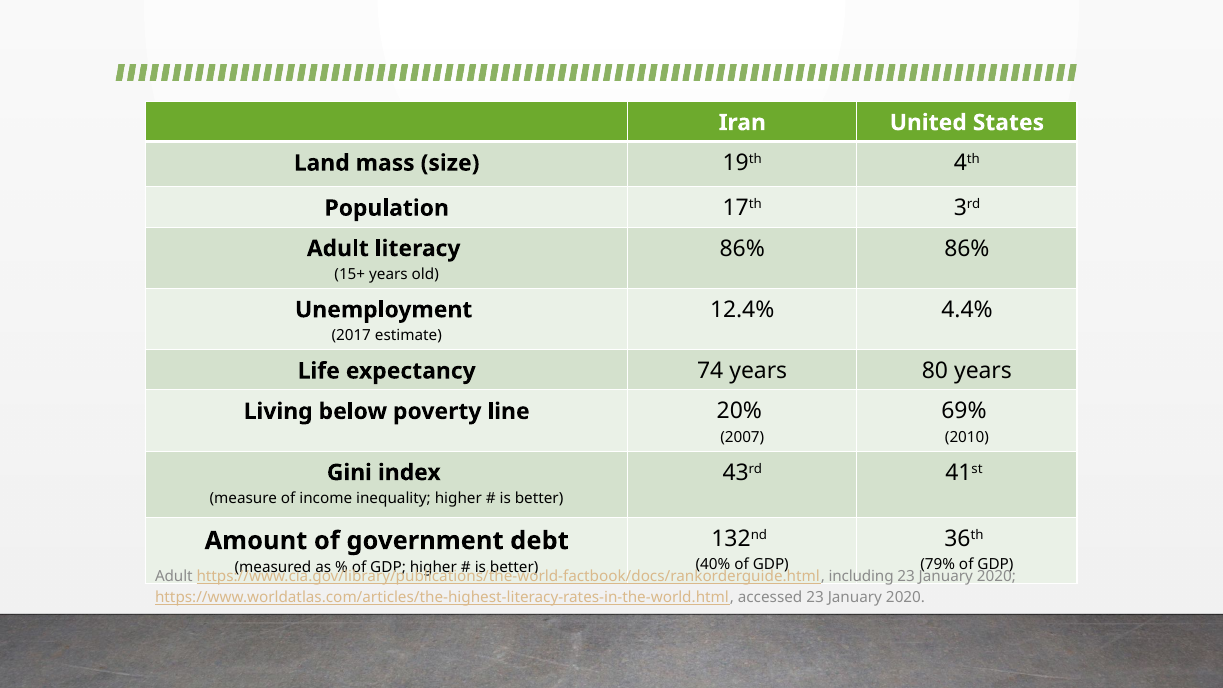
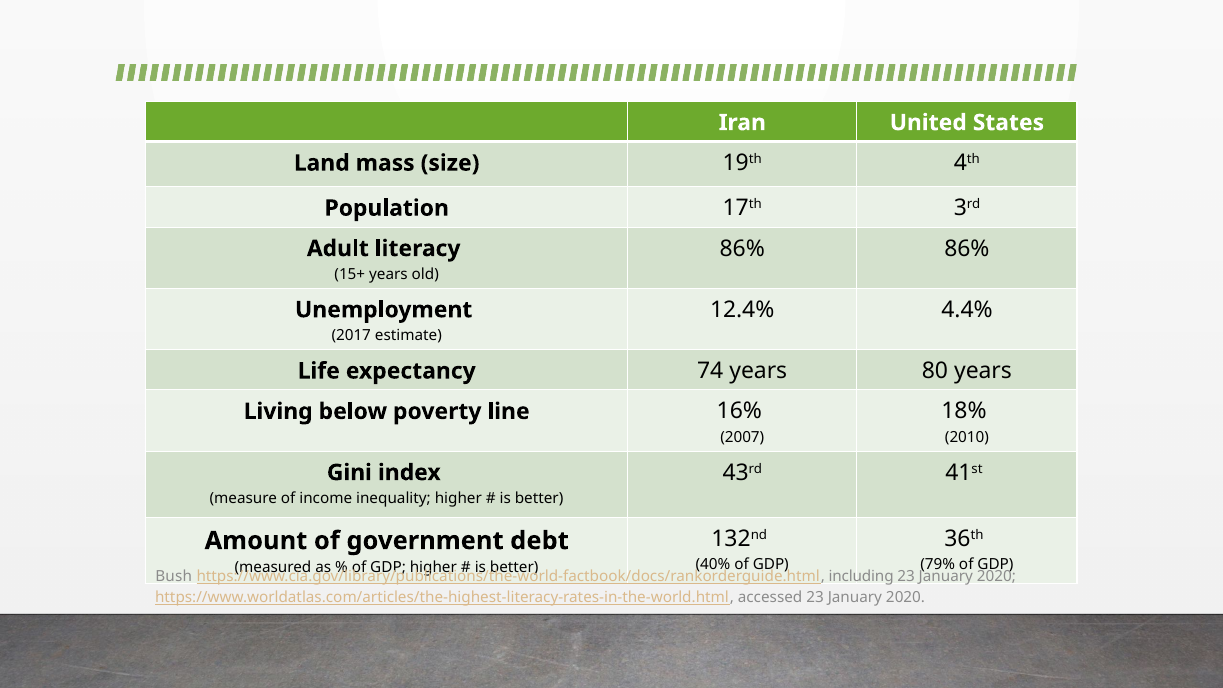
69%: 69% -> 18%
20%: 20% -> 16%
Adult at (174, 576): Adult -> Bush
